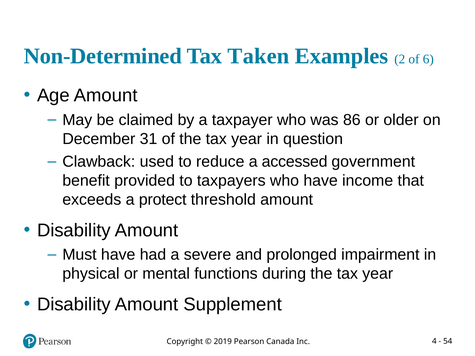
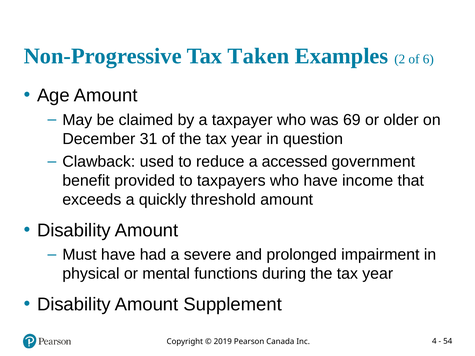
Non-Determined: Non-Determined -> Non-Progressive
86: 86 -> 69
protect: protect -> quickly
